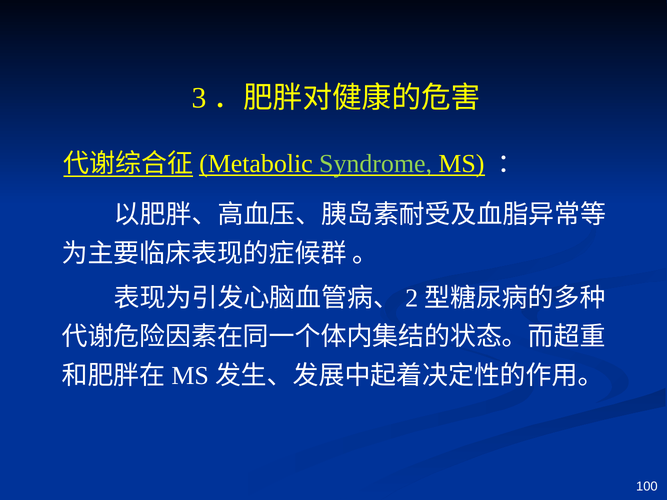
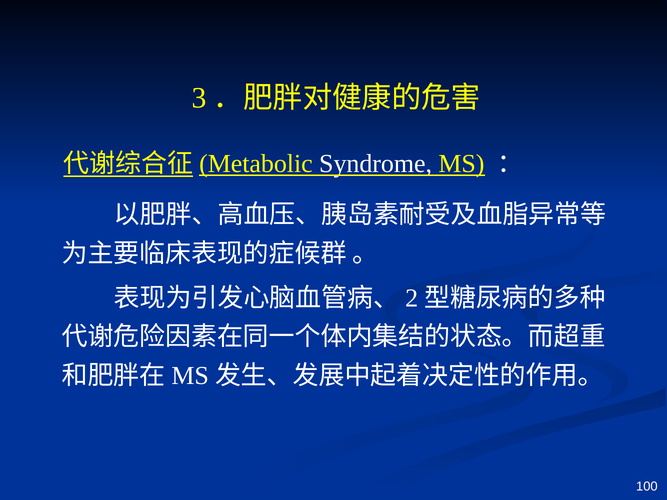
Syndrome colour: light green -> white
